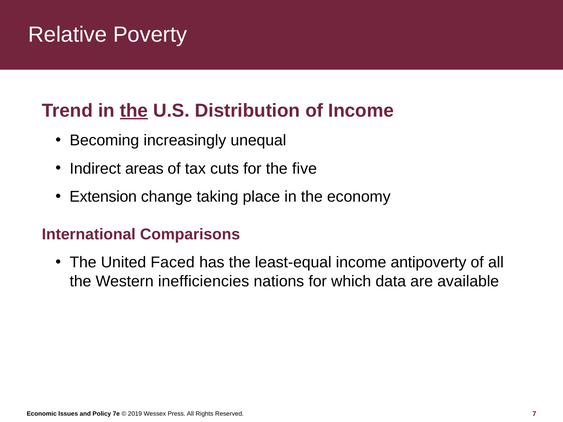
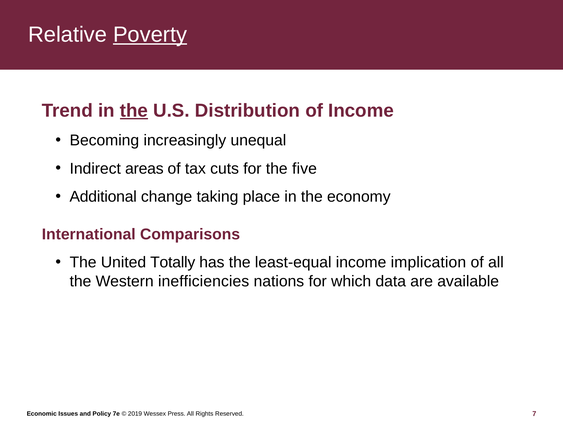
Poverty underline: none -> present
Extension: Extension -> Additional
Faced: Faced -> Totally
antipoverty: antipoverty -> implication
